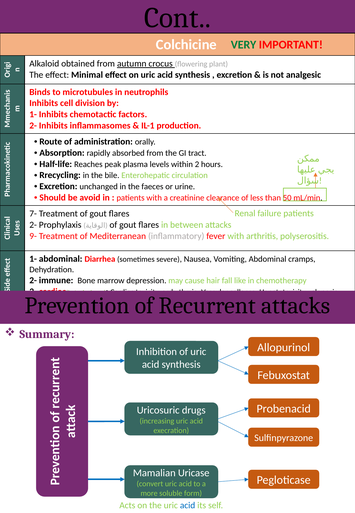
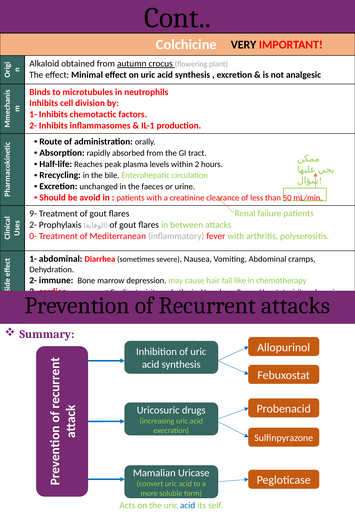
VERY colour: green -> black
7-: 7- -> 9-
9-: 9- -> 0-
